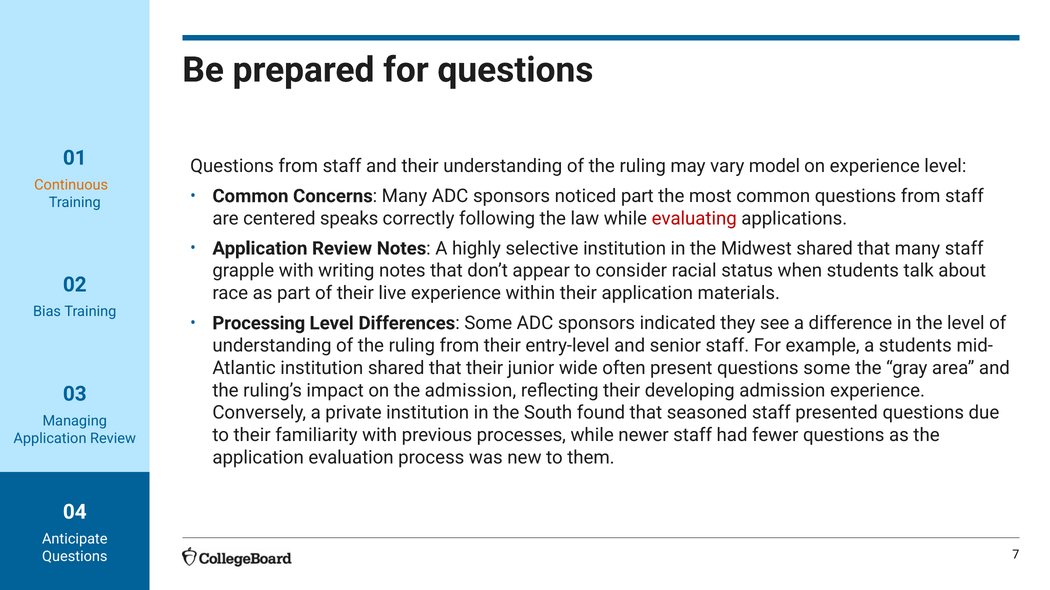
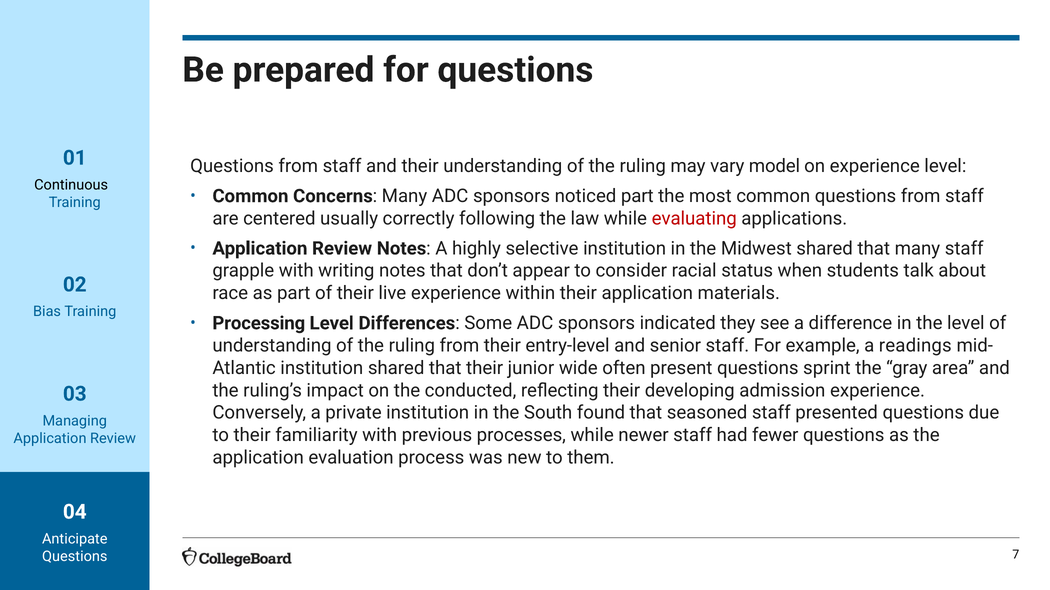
Continuous colour: orange -> black
speaks: speaks -> usually
a students: students -> readings
questions some: some -> sprint
the admission: admission -> conducted
